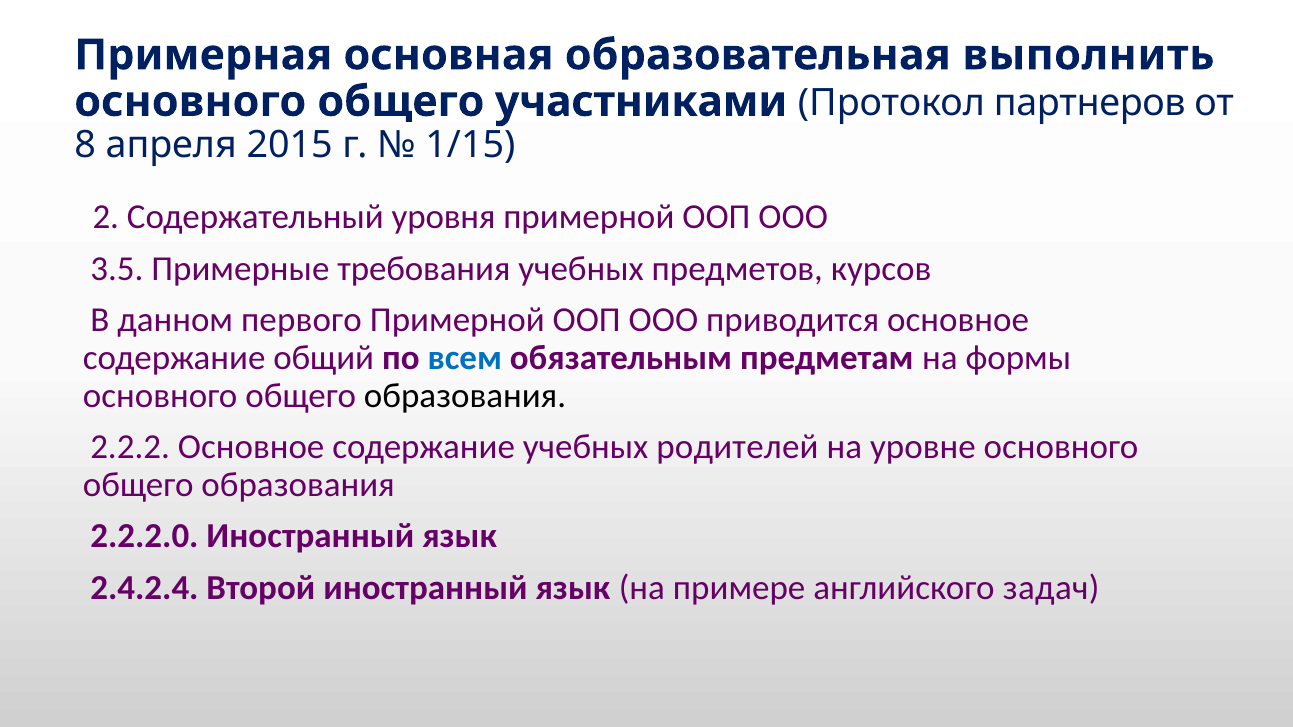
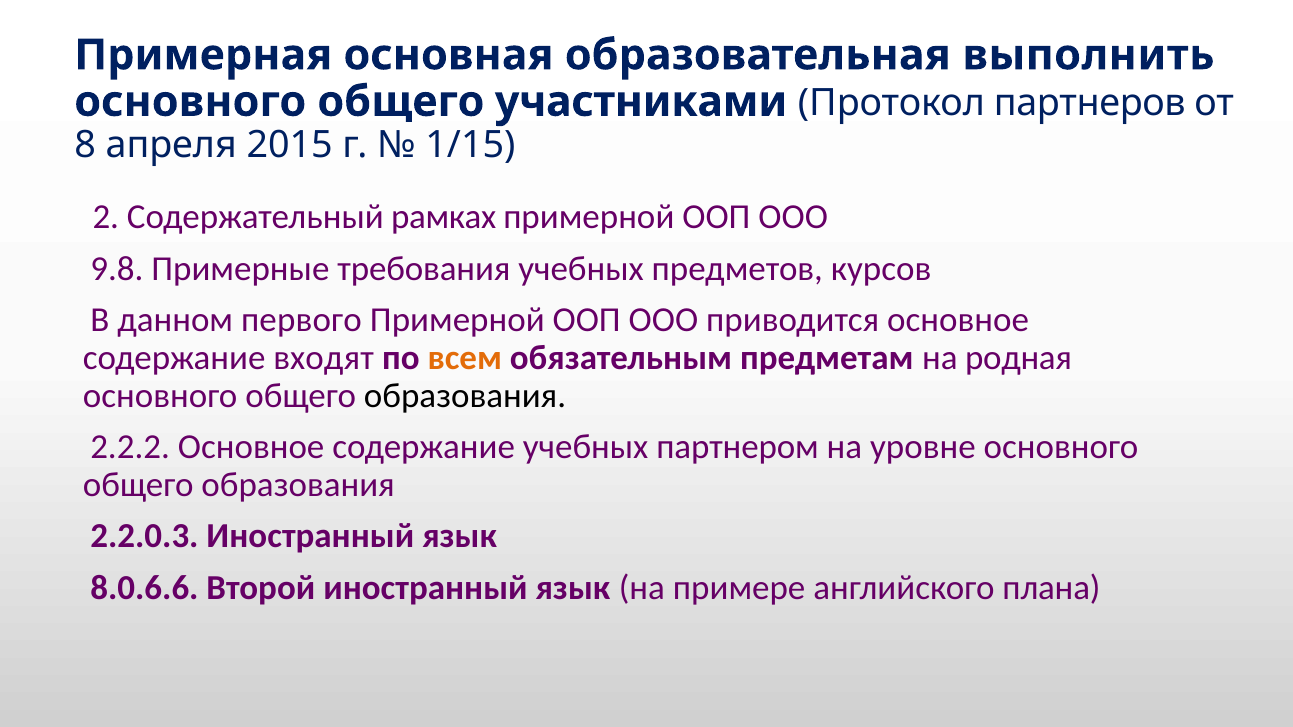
уровня: уровня -> рамках
3.5: 3.5 -> 9.8
общий: общий -> входят
всем colour: blue -> orange
формы: формы -> родная
родителей: родителей -> партнером
2.2.2.0: 2.2.2.0 -> 2.2.0.3
2.4.2.4: 2.4.2.4 -> 8.0.6.6
задач: задач -> плана
